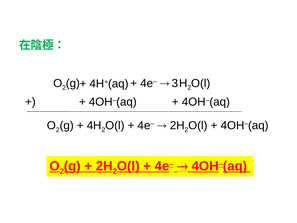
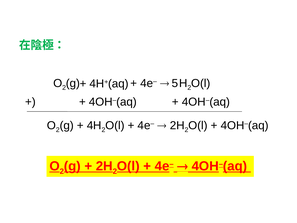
3: 3 -> 5
